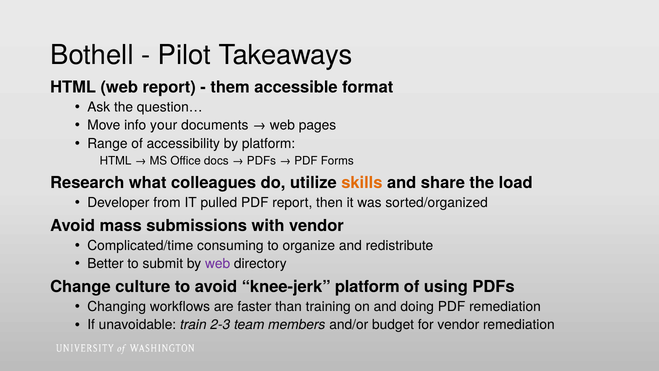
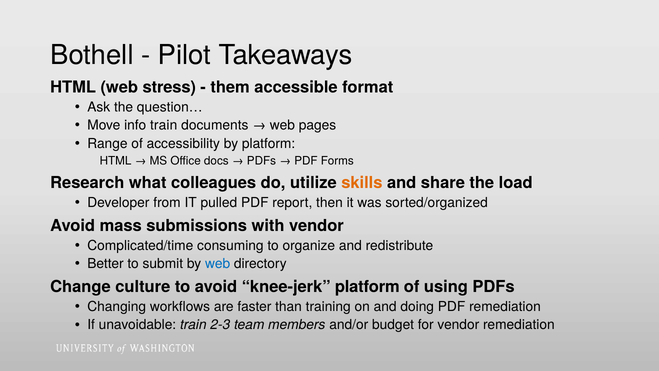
web report: report -> stress
info your: your -> train
web at (218, 264) colour: purple -> blue
